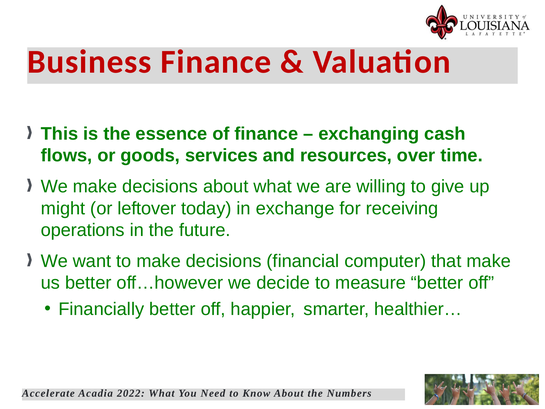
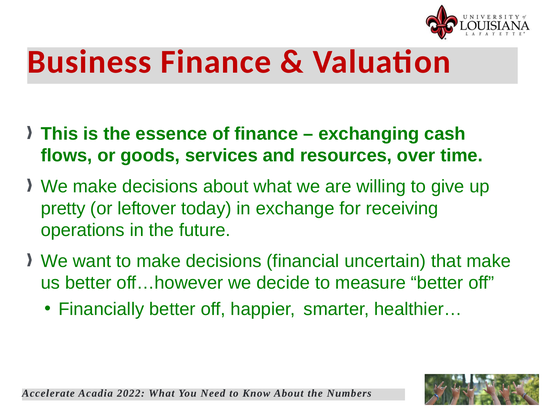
might: might -> pretty
computer: computer -> uncertain
